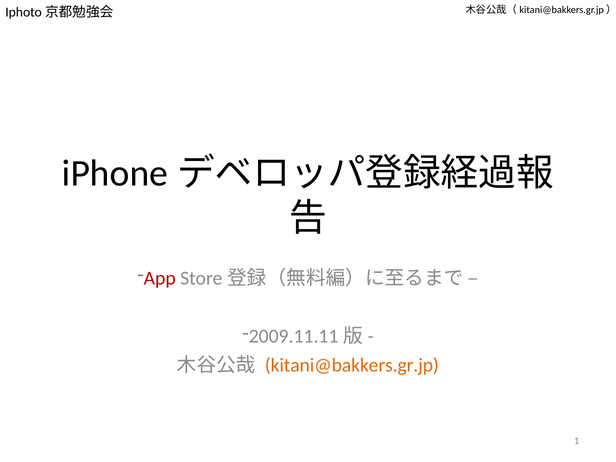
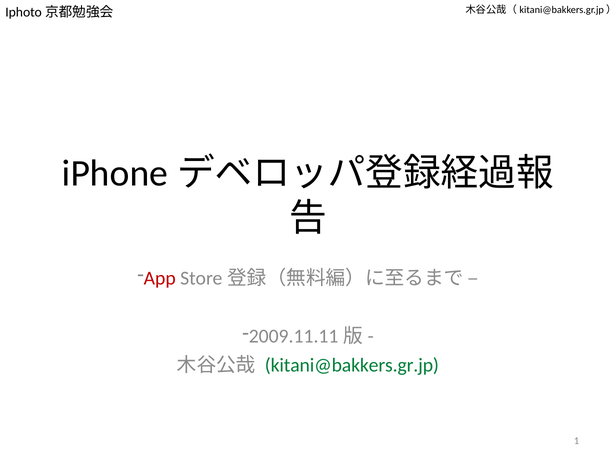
kitani@bakkers.gr.jp colour: orange -> green
